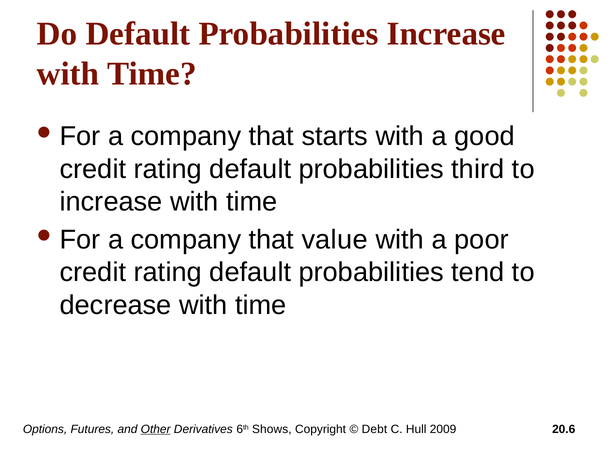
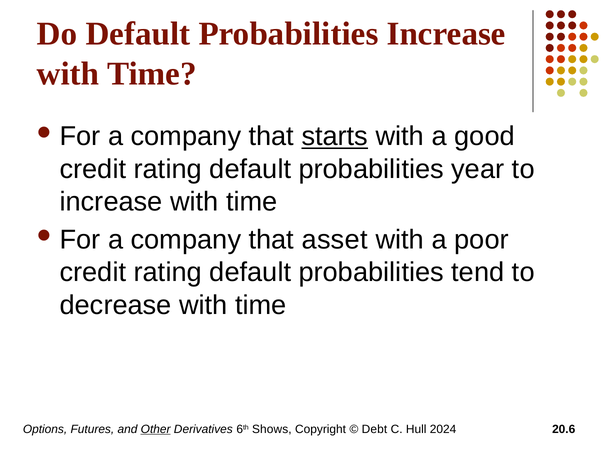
starts underline: none -> present
third: third -> year
value: value -> asset
2009: 2009 -> 2024
